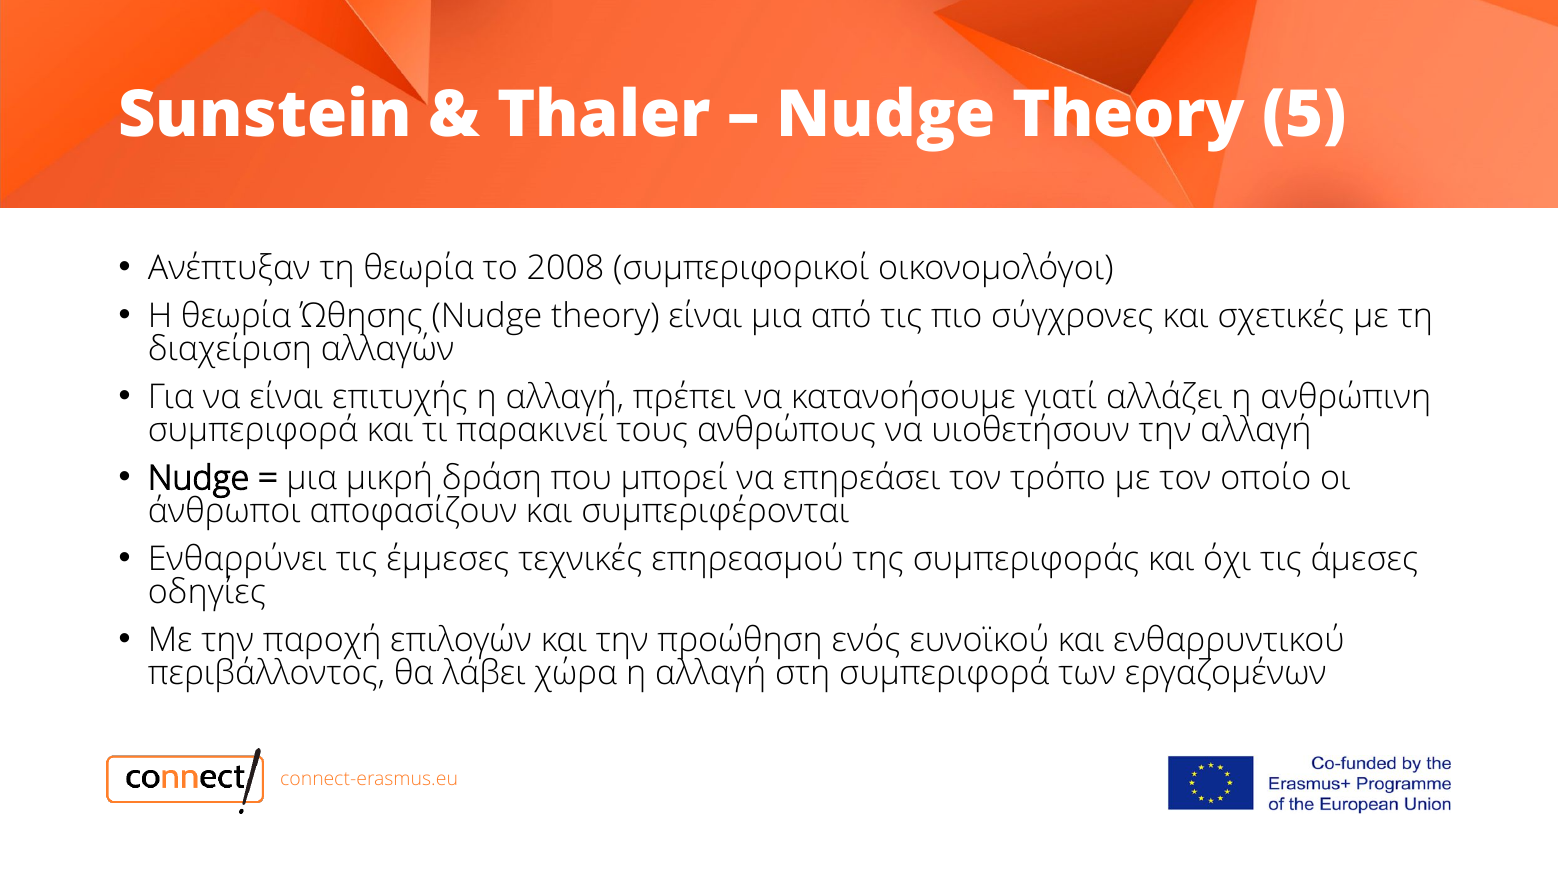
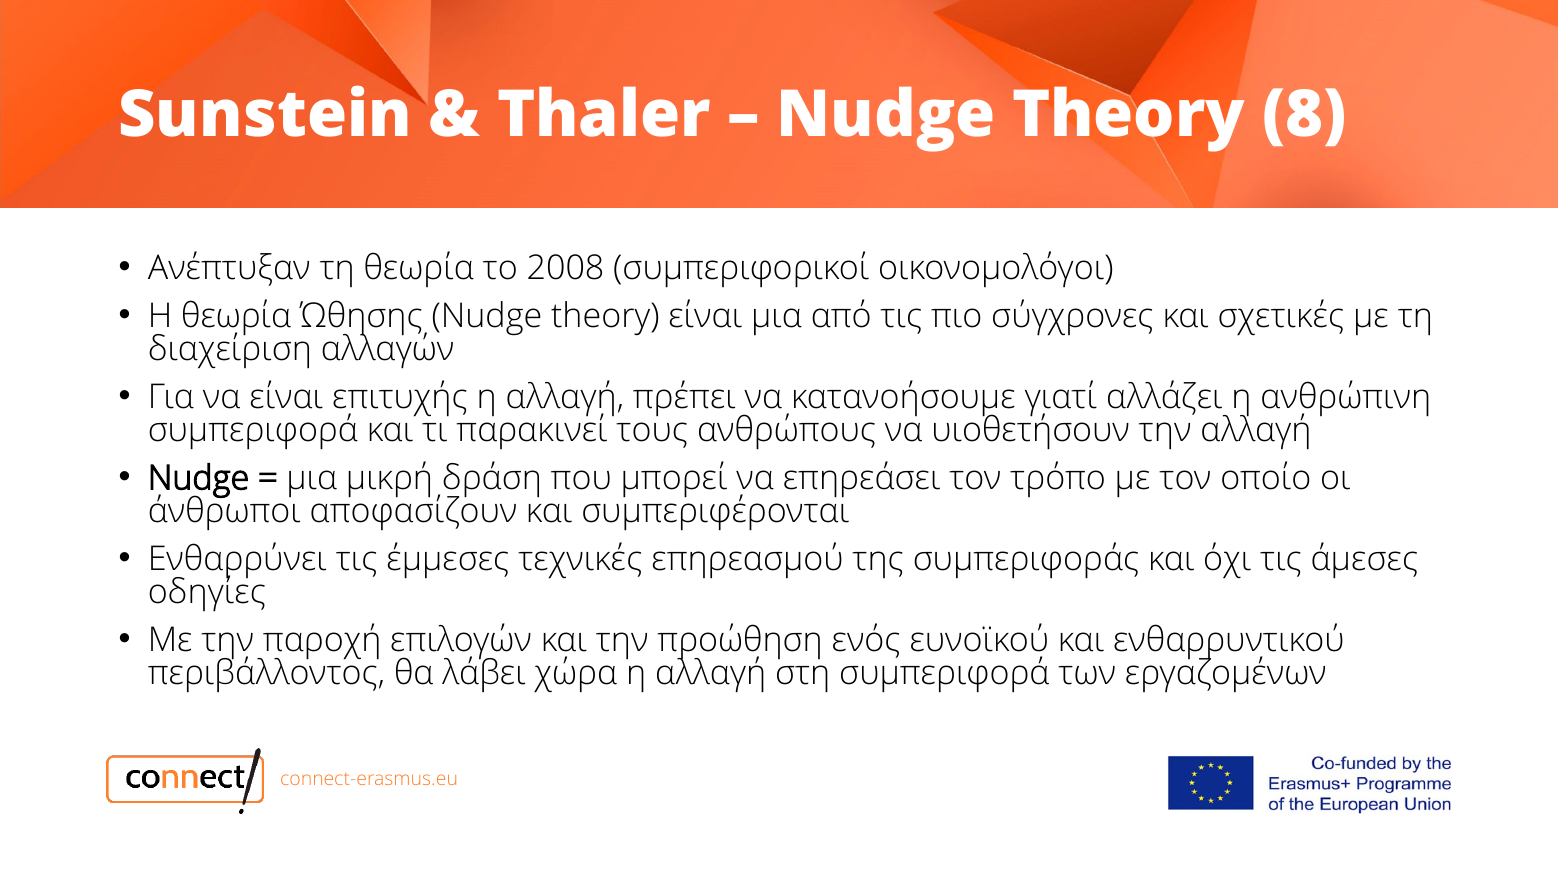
5: 5 -> 8
